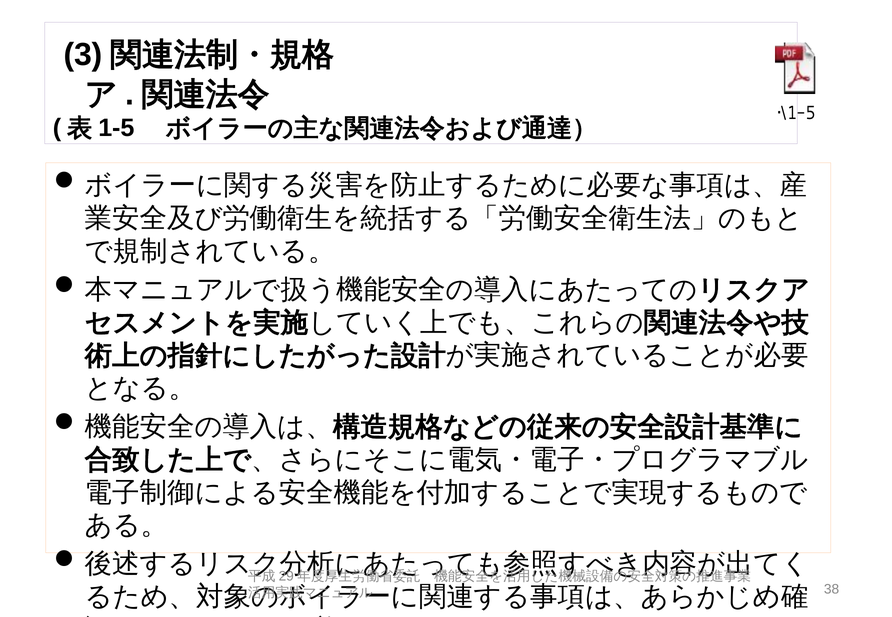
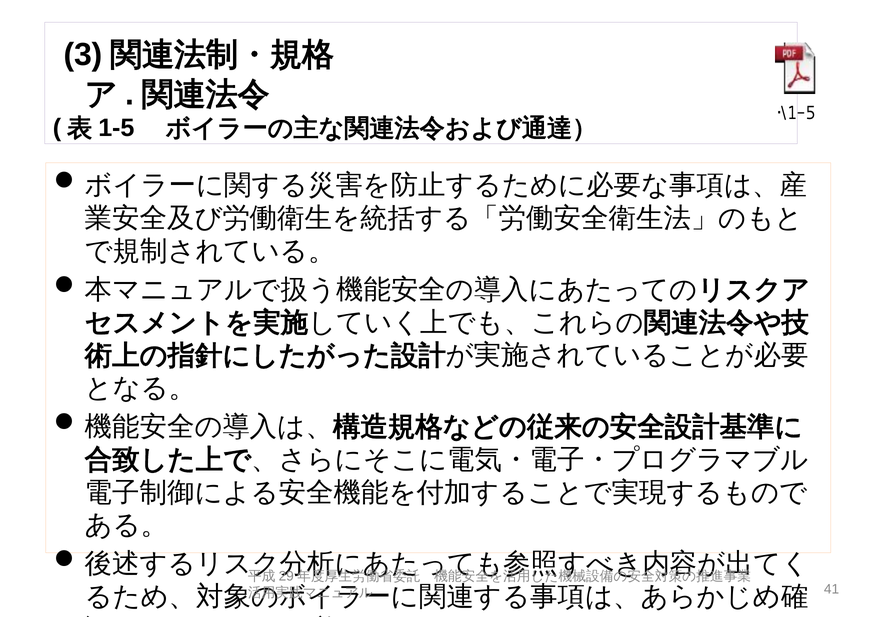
38: 38 -> 41
